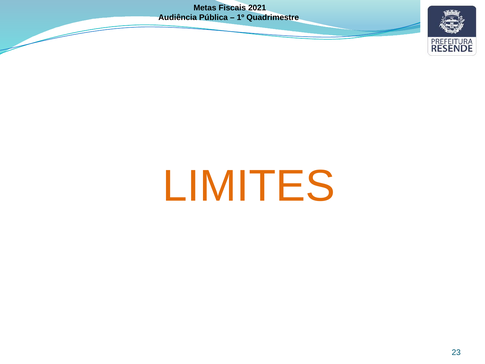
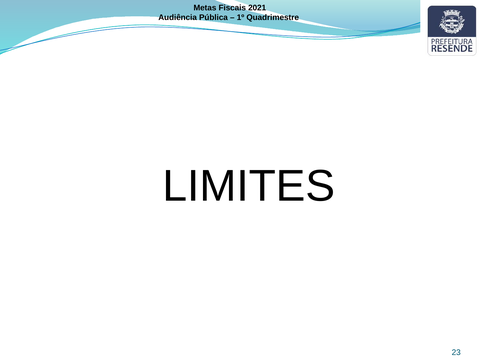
LIMITES colour: orange -> black
